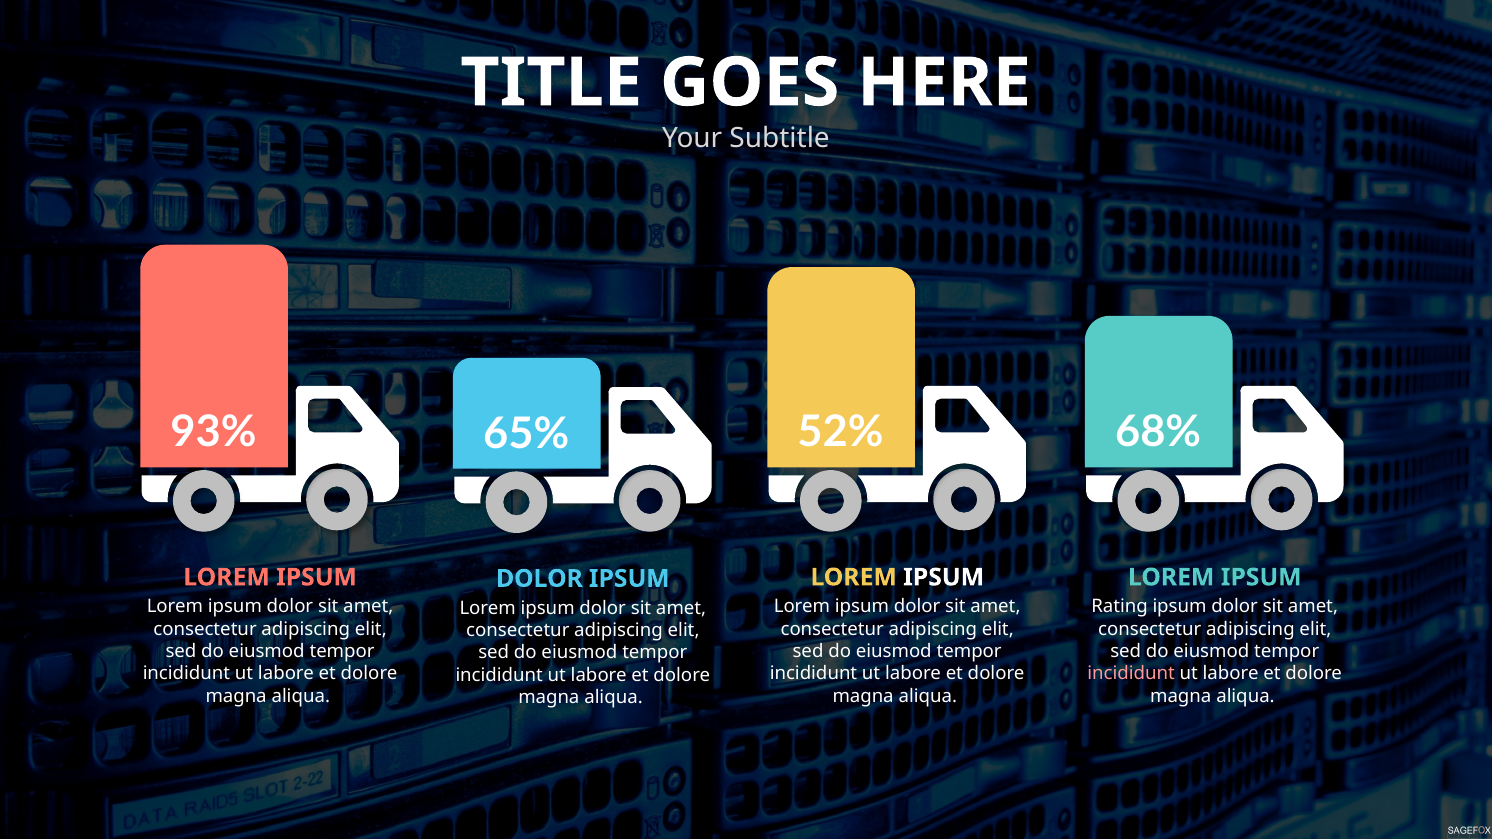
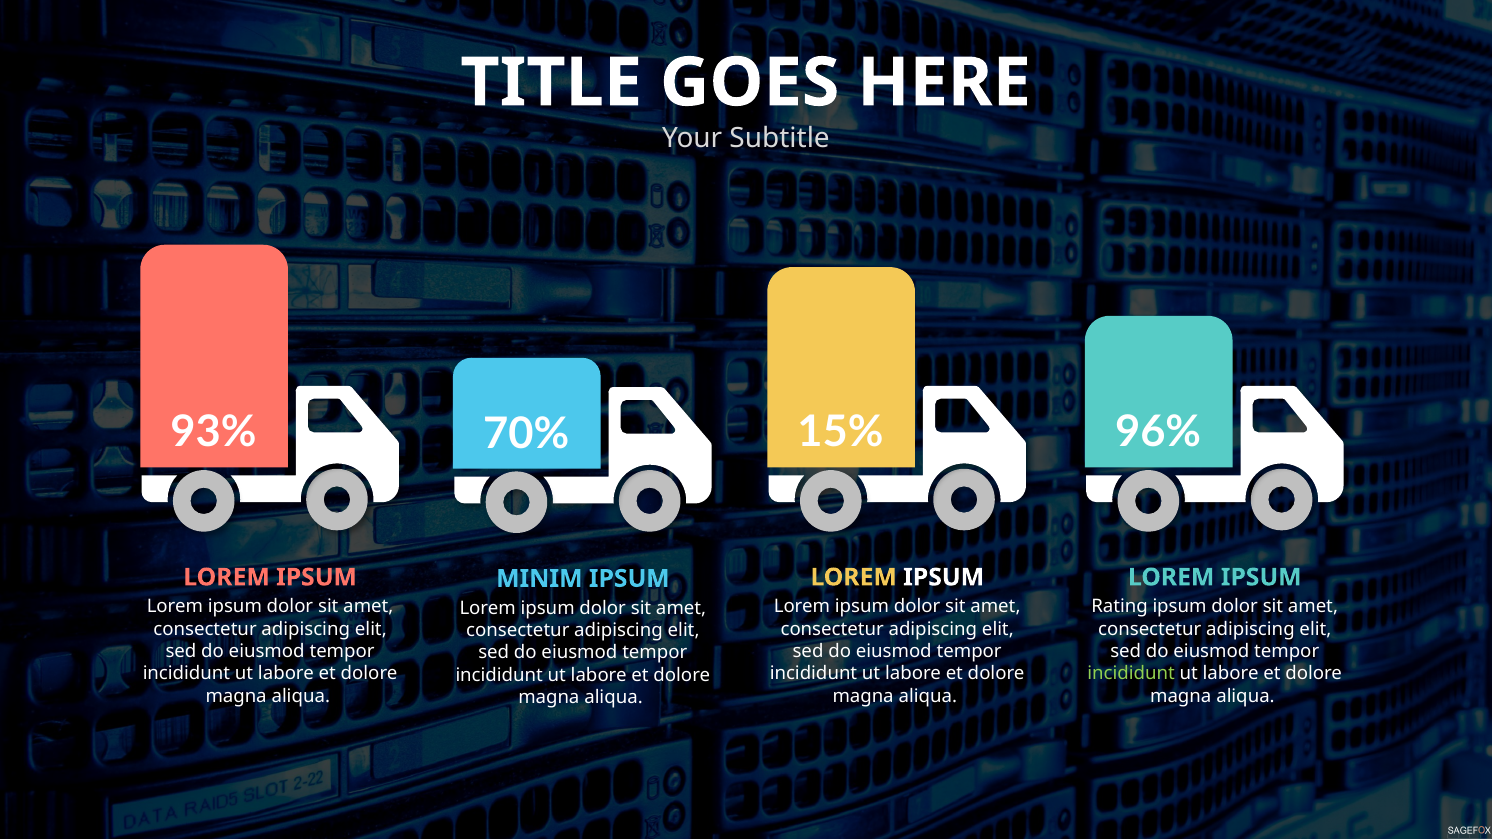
52%: 52% -> 15%
68%: 68% -> 96%
65%: 65% -> 70%
DOLOR at (539, 579): DOLOR -> MINIM
incididunt at (1131, 674) colour: pink -> light green
